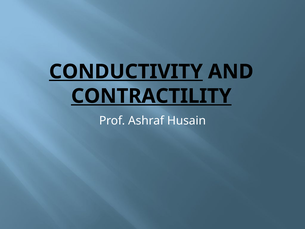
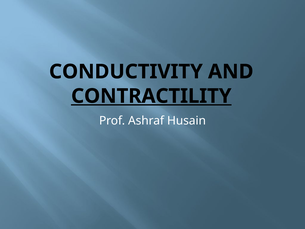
CONDUCTIVITY underline: present -> none
